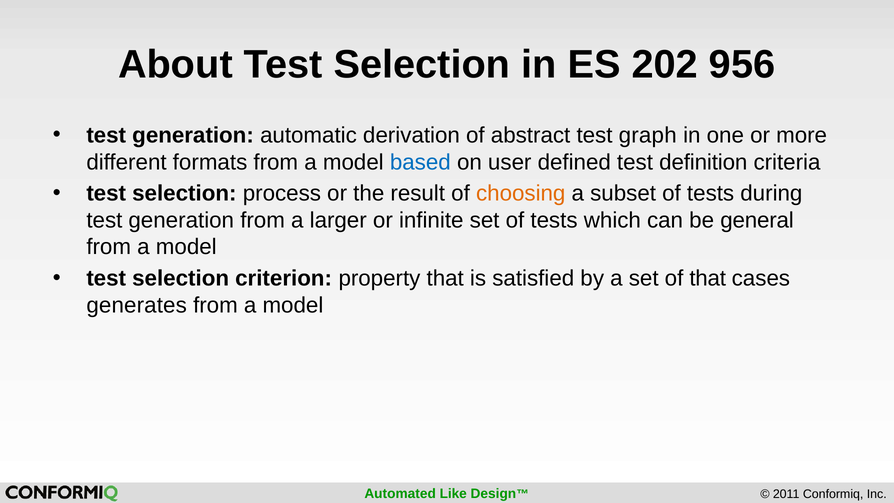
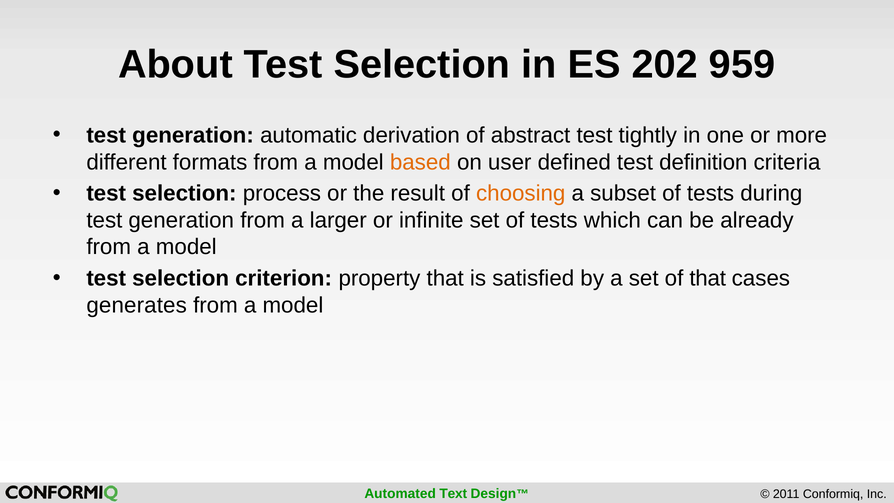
956: 956 -> 959
graph: graph -> tightly
based colour: blue -> orange
general: general -> already
Like: Like -> Text
